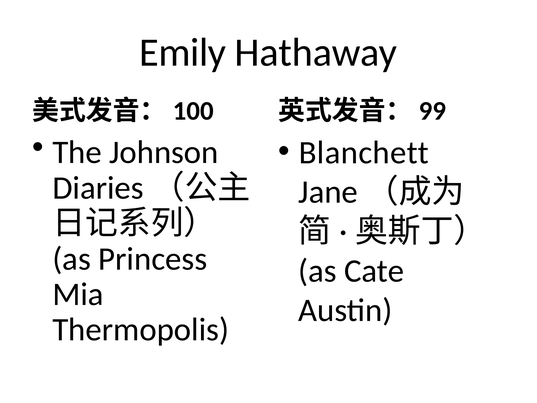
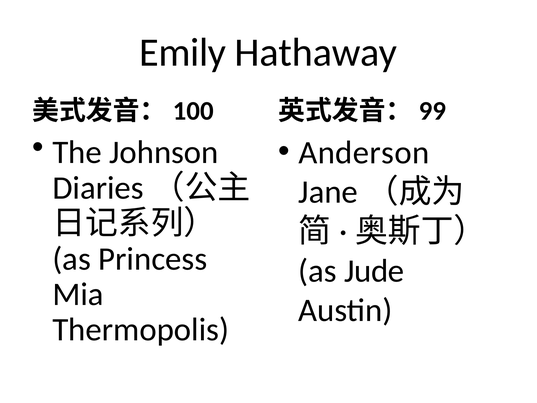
Blanchett: Blanchett -> Anderson
Cate: Cate -> Jude
